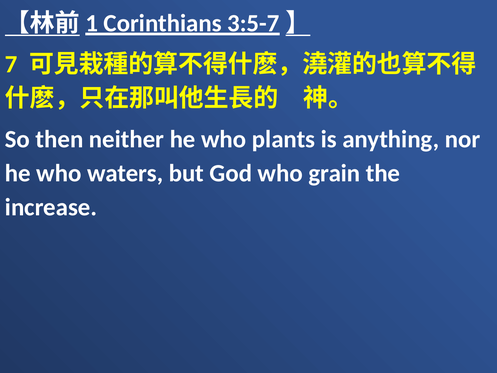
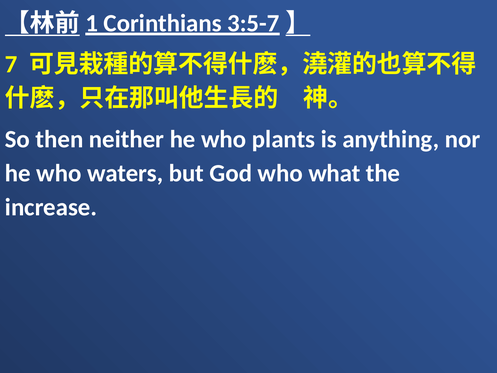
grain: grain -> what
